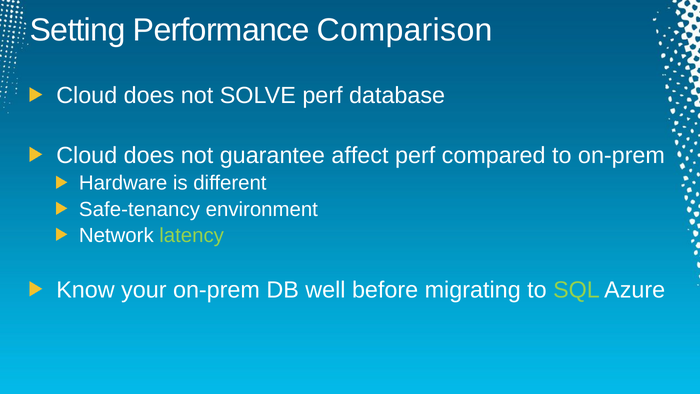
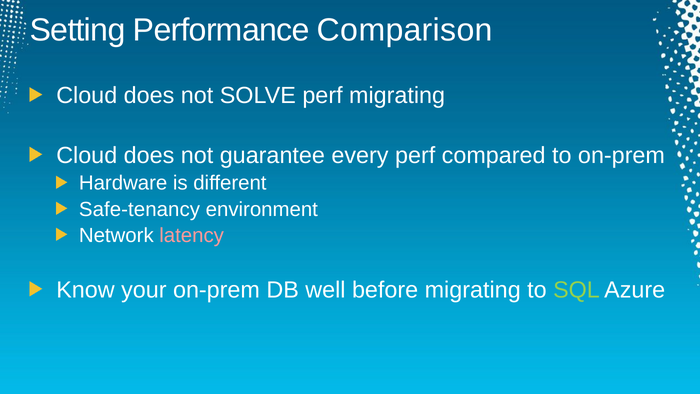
perf database: database -> migrating
affect: affect -> every
latency colour: light green -> pink
